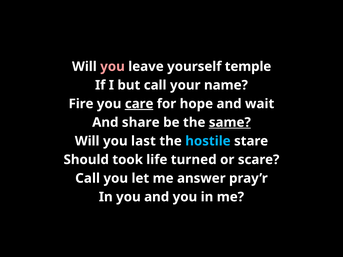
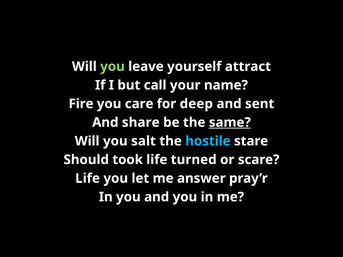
you at (113, 67) colour: pink -> light green
temple: temple -> attract
care underline: present -> none
hope: hope -> deep
wait: wait -> sent
last: last -> salt
Call at (88, 178): Call -> Life
